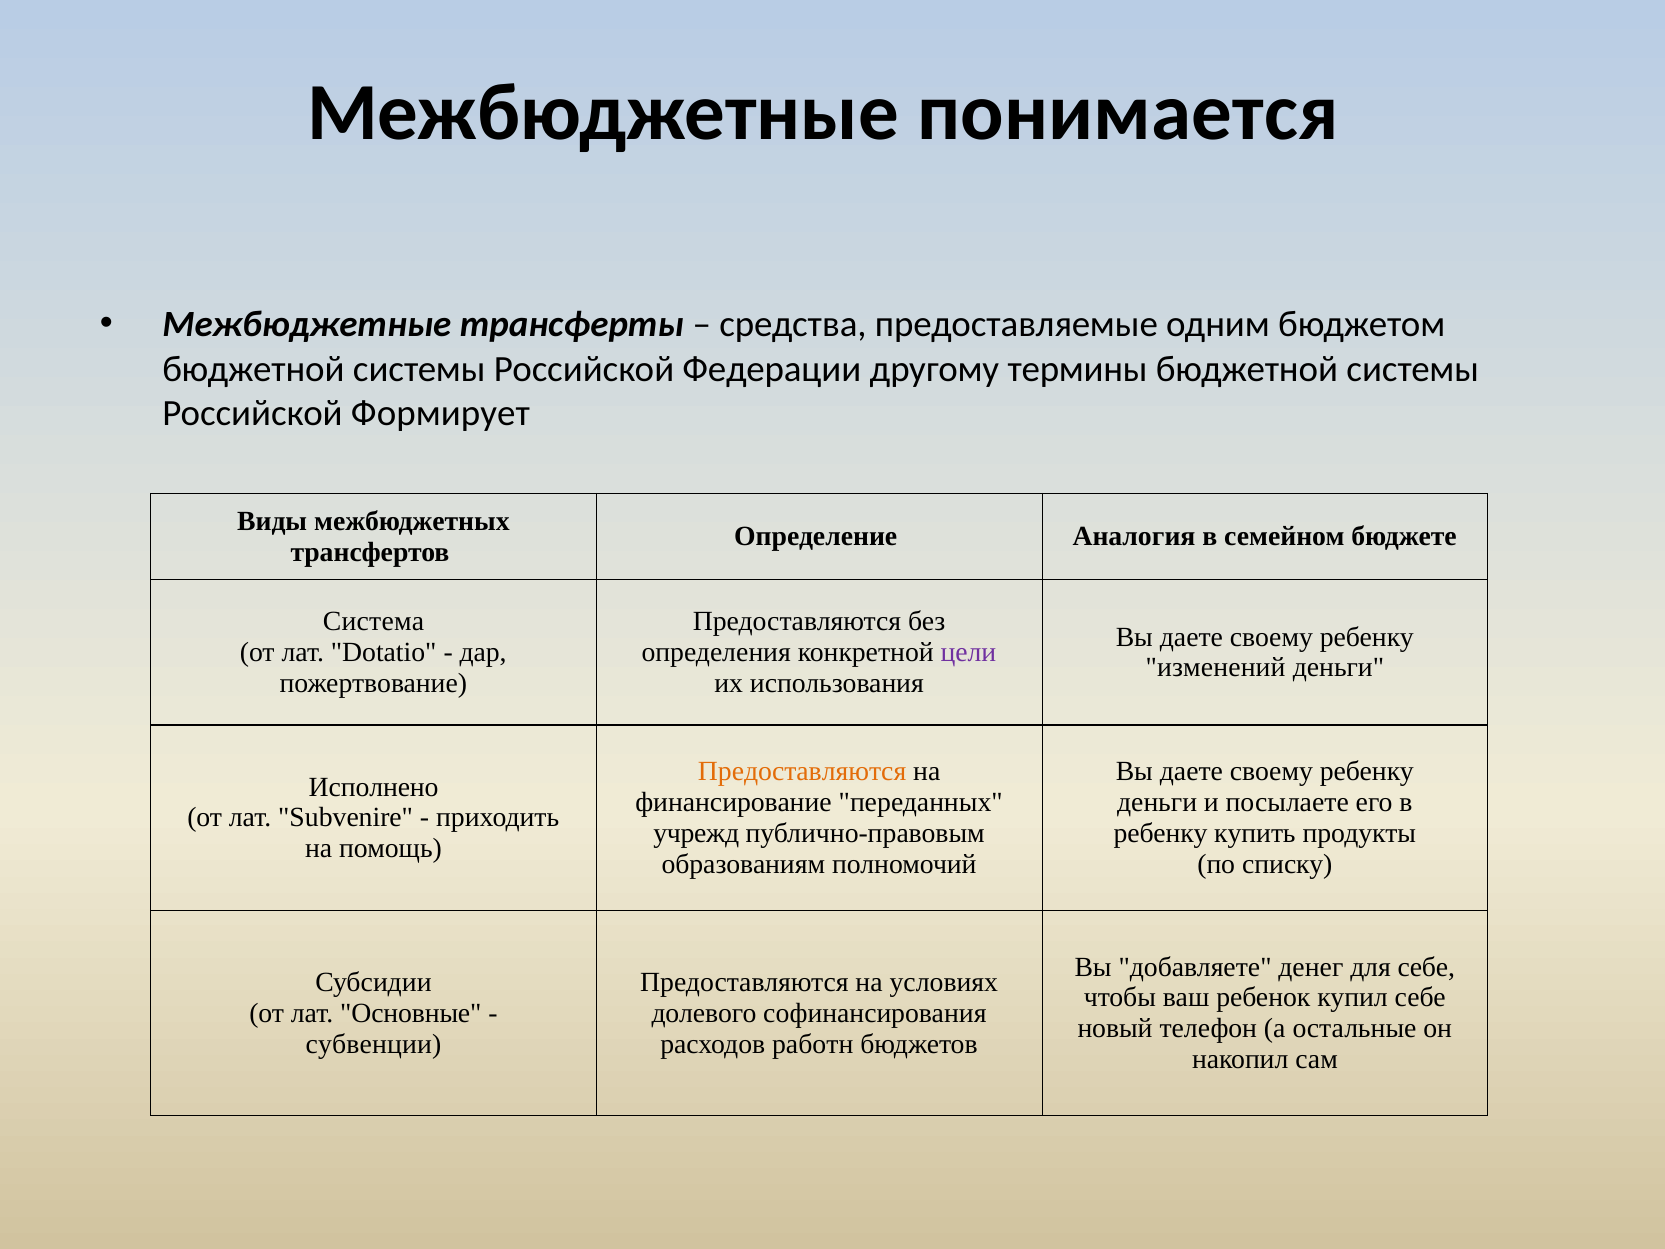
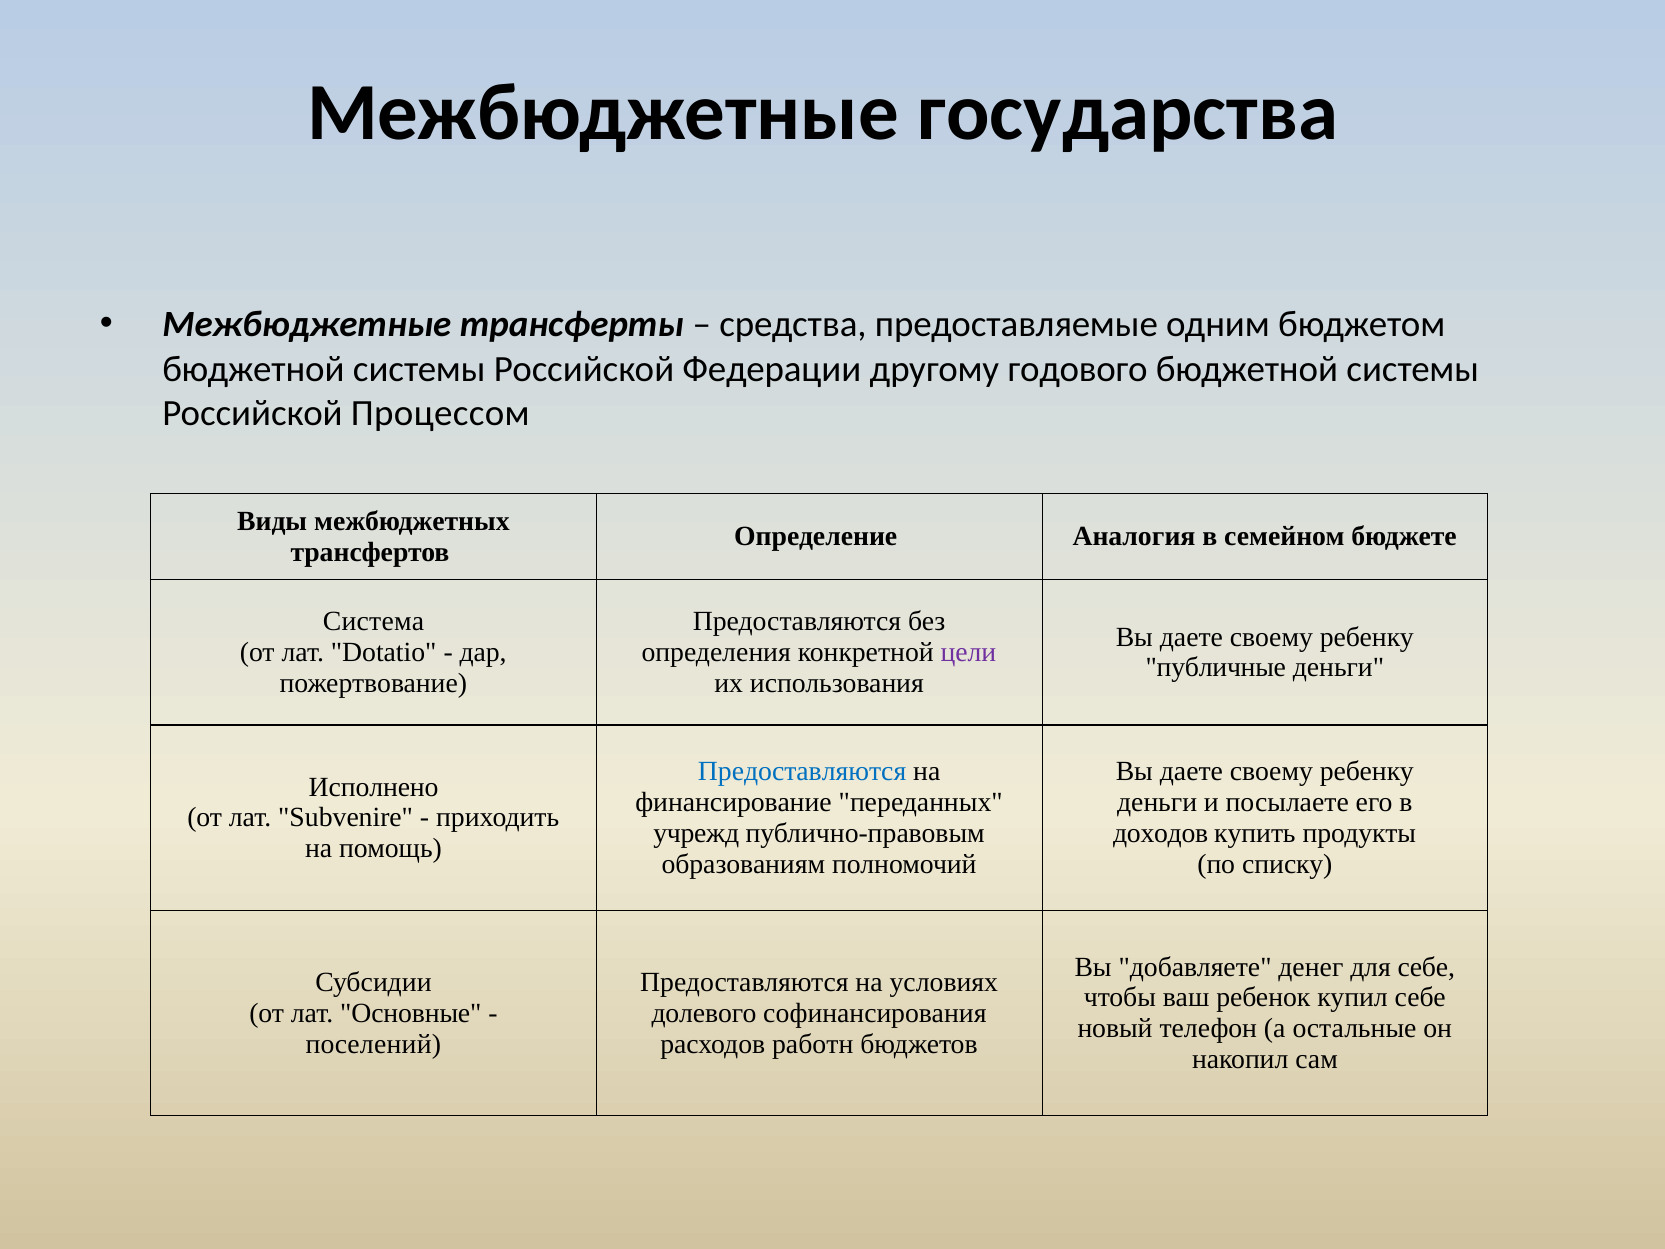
понимается: понимается -> государства
термины: термины -> годового
Формирует: Формирует -> Процессом
изменений: изменений -> публичные
Предоставляются at (802, 771) colour: orange -> blue
ребенку at (1161, 833): ребенку -> доходов
субвенции: субвенции -> поселений
